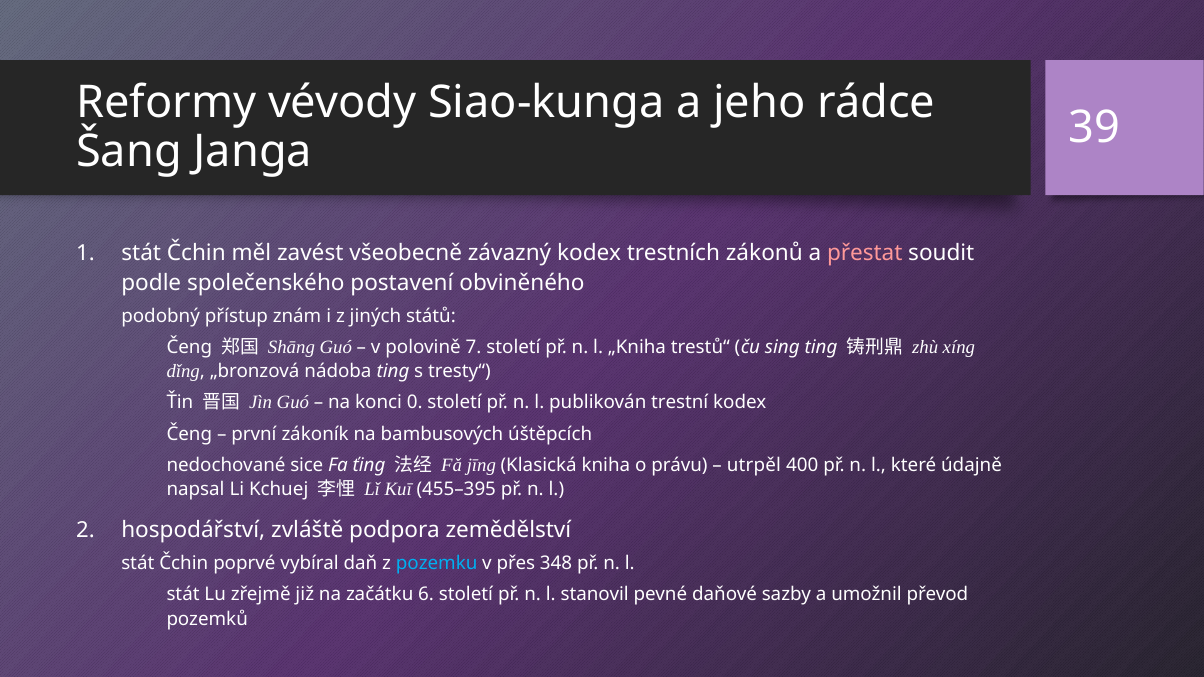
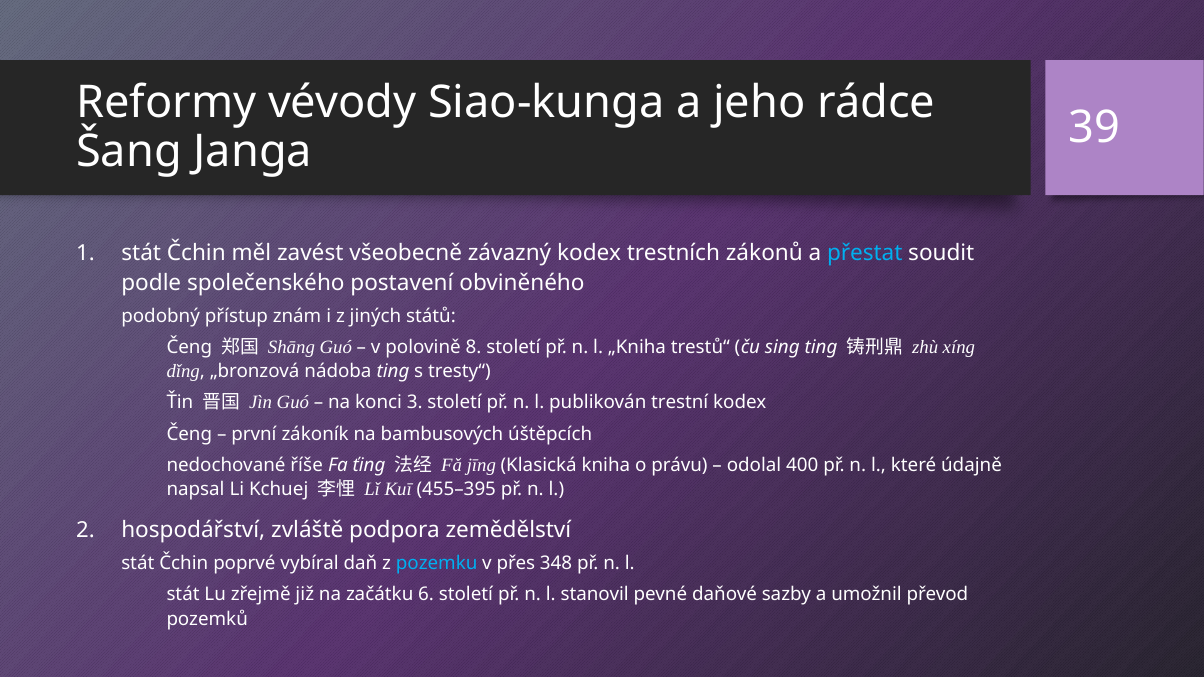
přestat colour: pink -> light blue
7: 7 -> 8
0: 0 -> 3
sice: sice -> říše
utrpěl: utrpěl -> odolal
